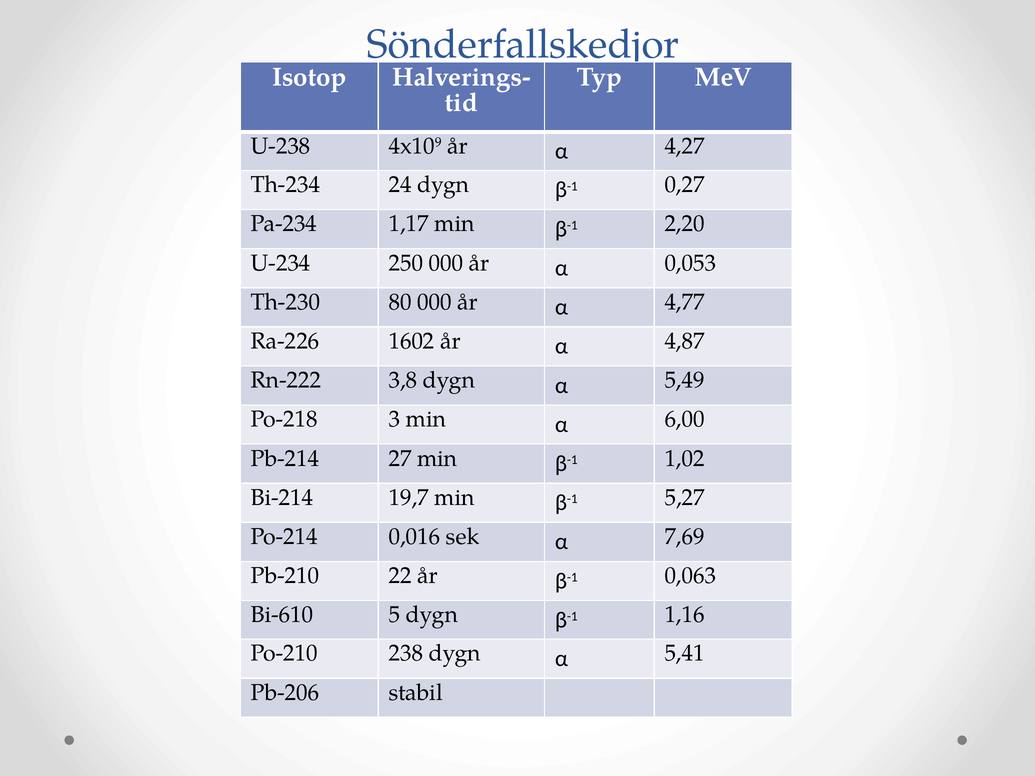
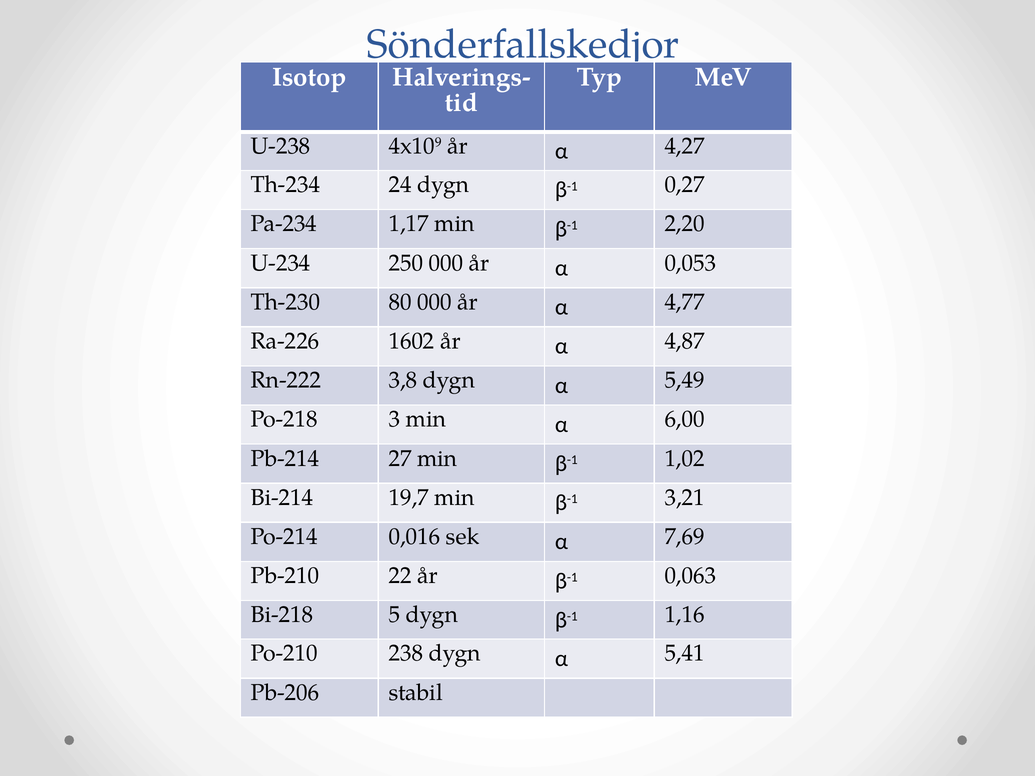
5,27: 5,27 -> 3,21
Bi-610: Bi-610 -> Bi-218
